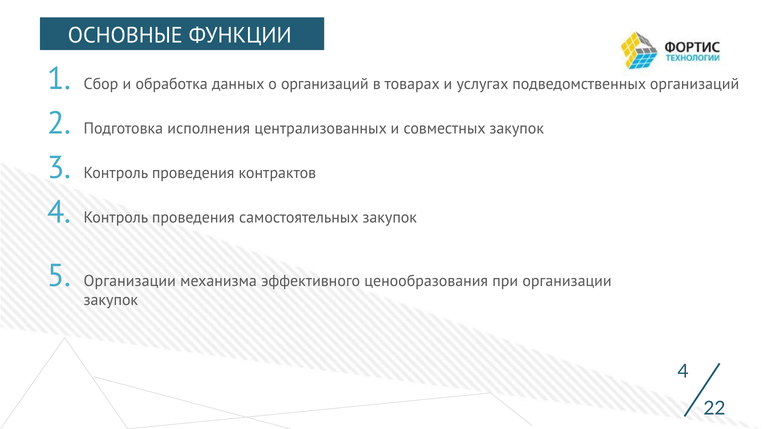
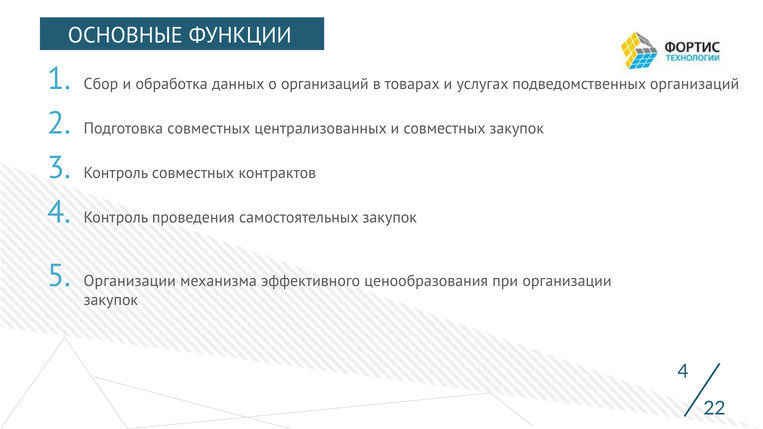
Подготовка исполнения: исполнения -> совместных
проведения at (193, 173): проведения -> совместных
